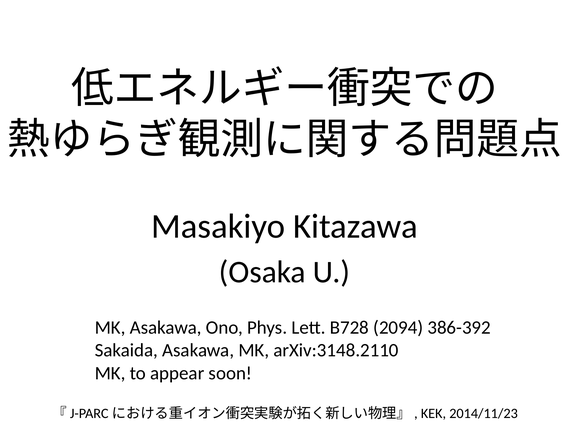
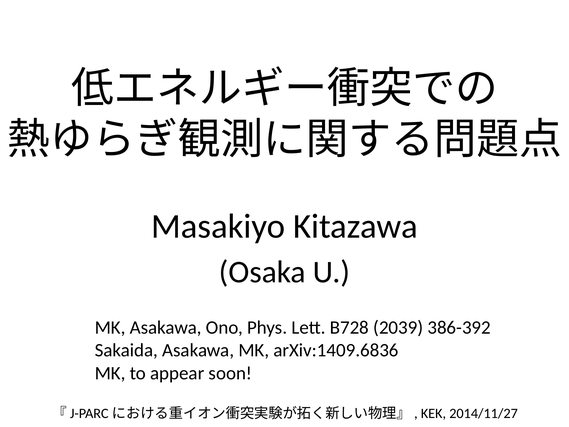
2094: 2094 -> 2039
arXiv:3148.2110: arXiv:3148.2110 -> arXiv:1409.6836
2014/11/23: 2014/11/23 -> 2014/11/27
